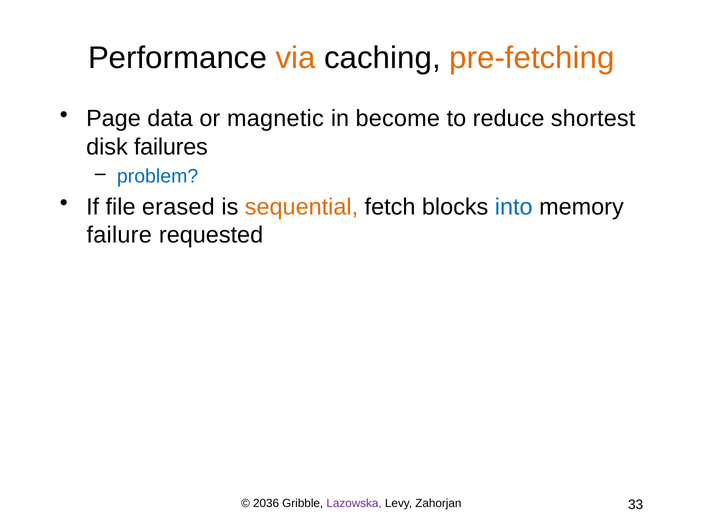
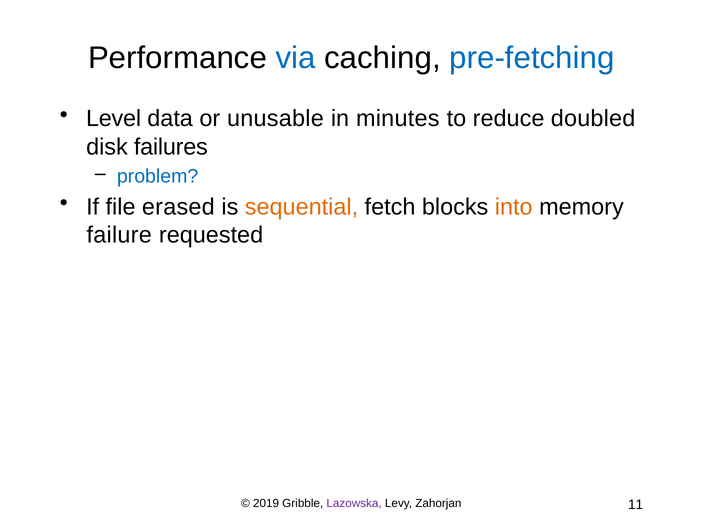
via colour: orange -> blue
pre-fetching colour: orange -> blue
Page: Page -> Level
magnetic: magnetic -> unusable
become: become -> minutes
shortest: shortest -> doubled
into colour: blue -> orange
2036: 2036 -> 2019
33: 33 -> 11
